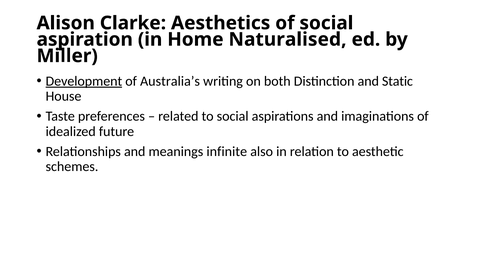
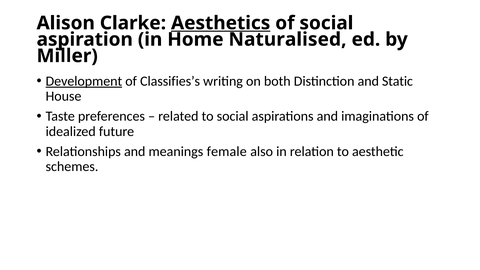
Aesthetics underline: none -> present
Australia’s: Australia’s -> Classifies’s
infinite: infinite -> female
